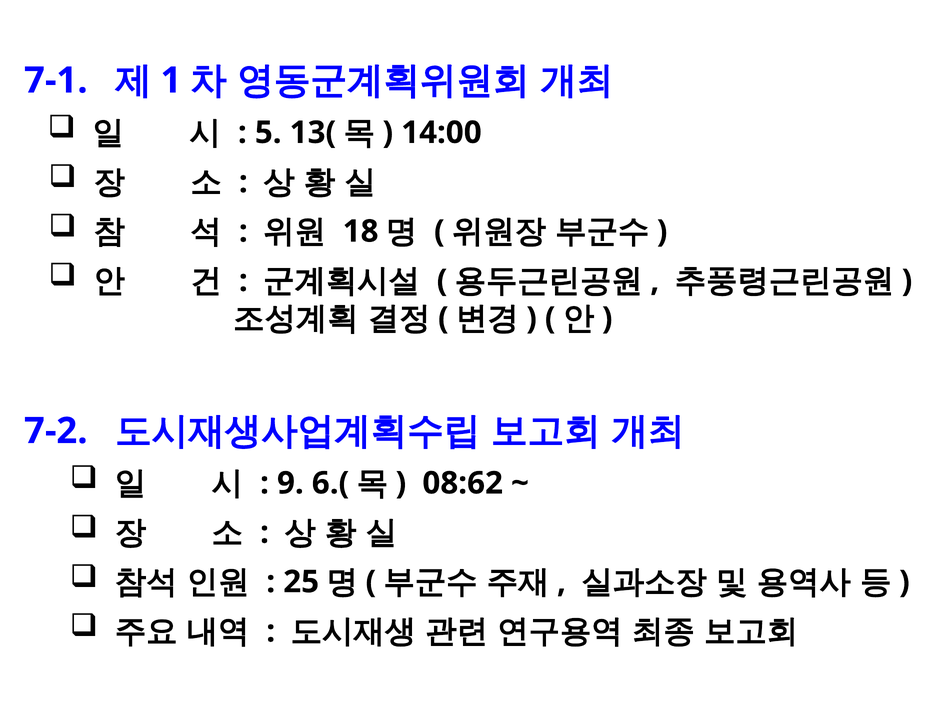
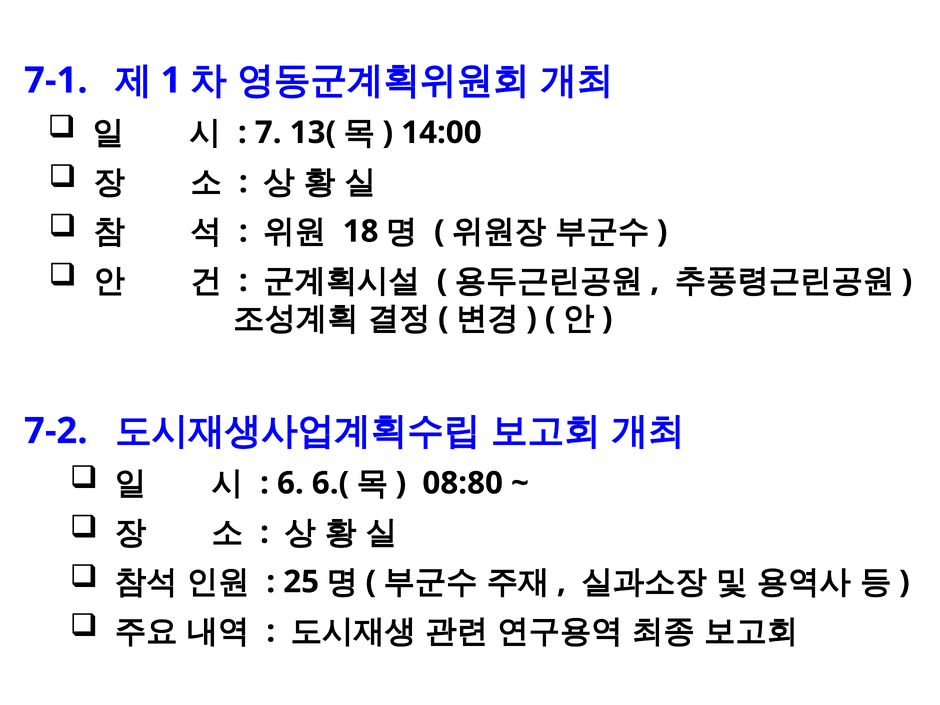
5: 5 -> 7
9: 9 -> 6
08:62: 08:62 -> 08:80
